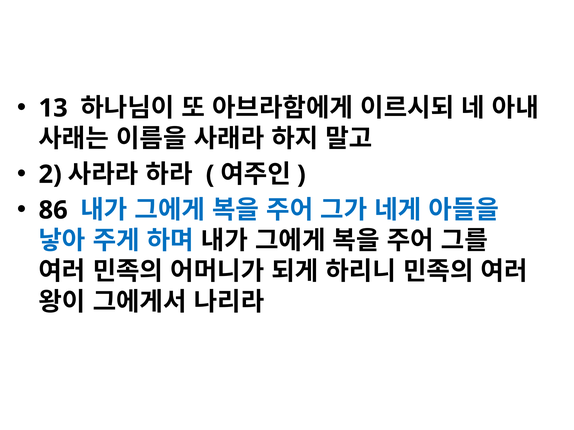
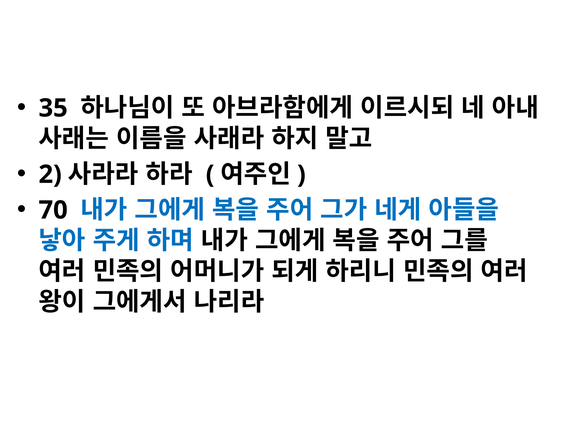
13: 13 -> 35
86: 86 -> 70
